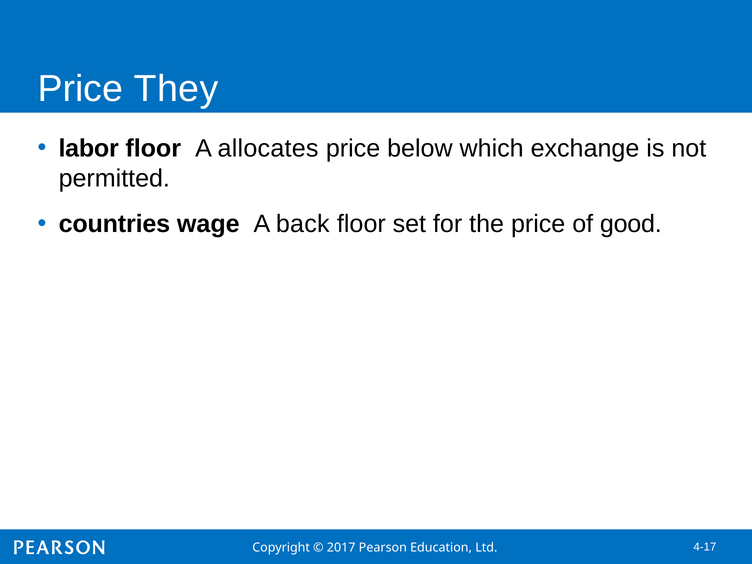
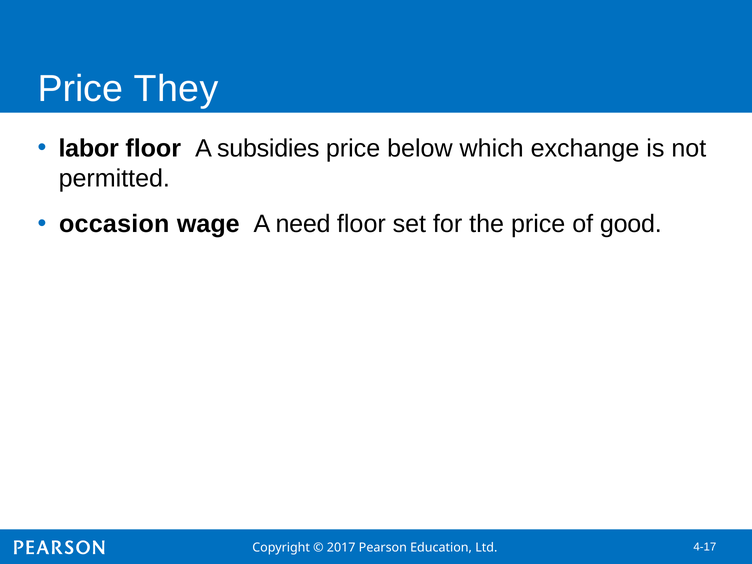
allocates: allocates -> subsidies
countries: countries -> occasion
back: back -> need
